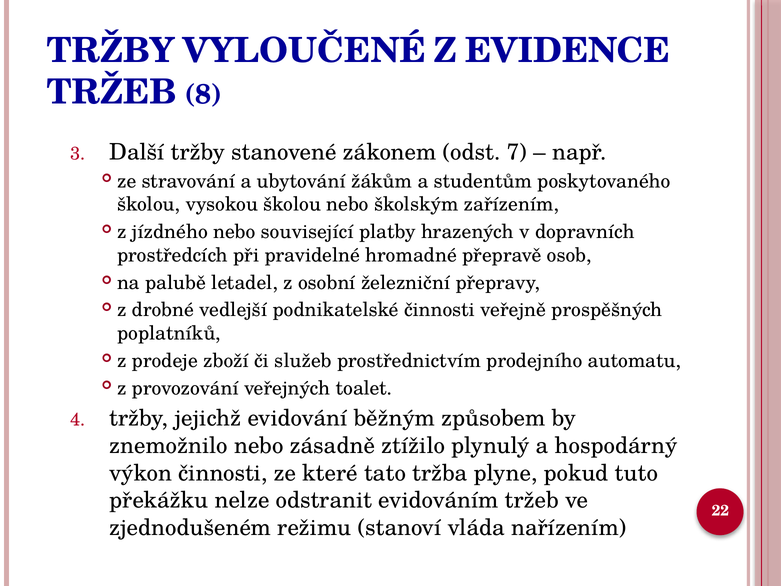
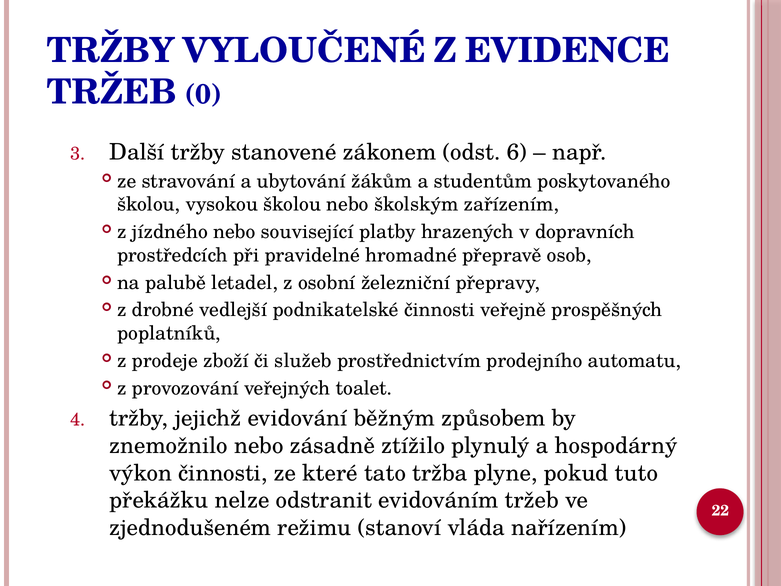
8: 8 -> 0
7: 7 -> 6
